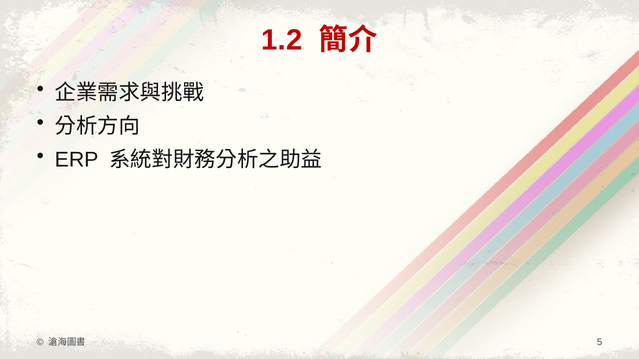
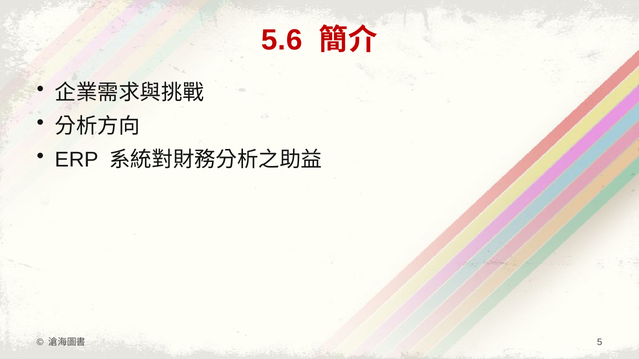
1.2: 1.2 -> 5.6
